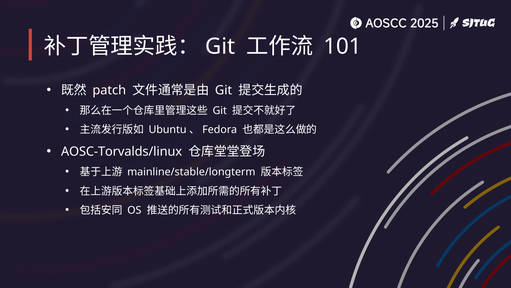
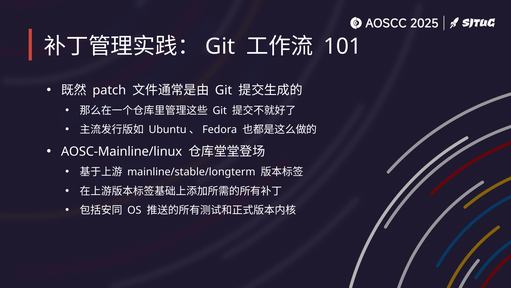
AOSC-Torvalds/linux: AOSC-Torvalds/linux -> AOSC-Mainline/linux
